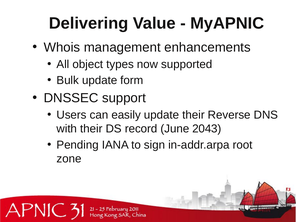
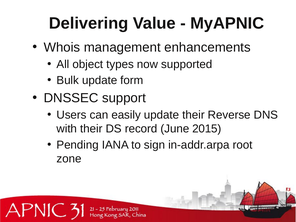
2043: 2043 -> 2015
